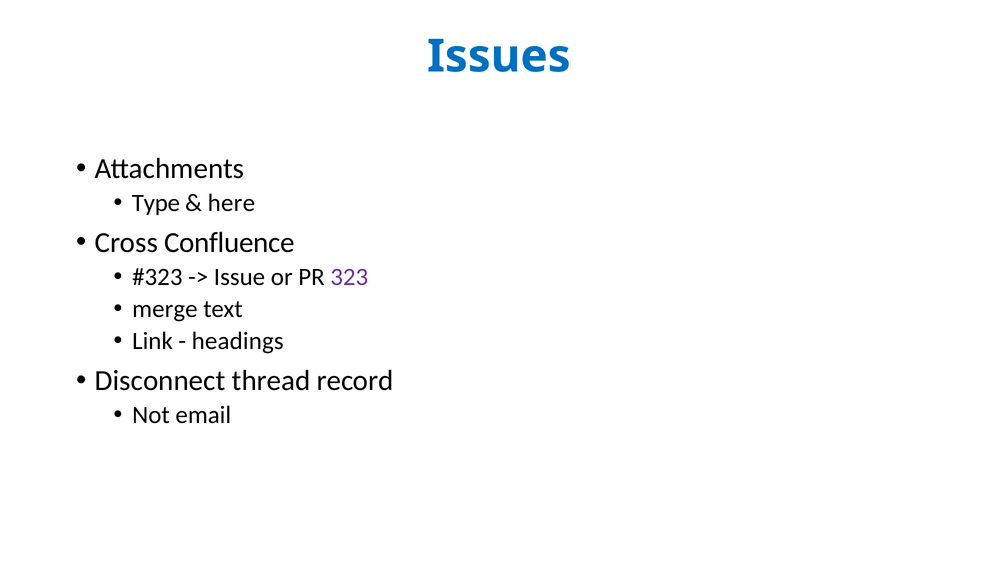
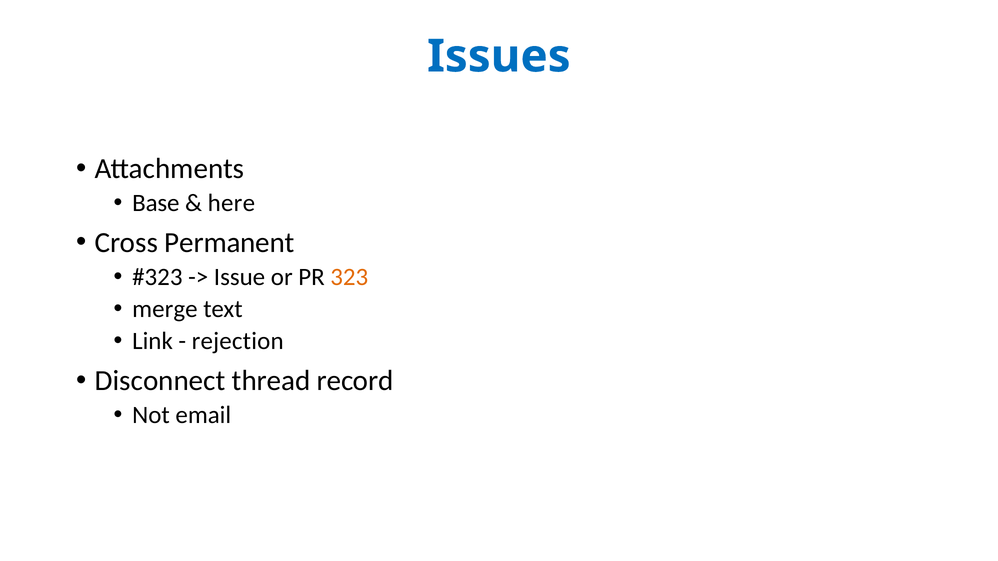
Type: Type -> Base
Confluence: Confluence -> Permanent
323 colour: purple -> orange
headings: headings -> rejection
